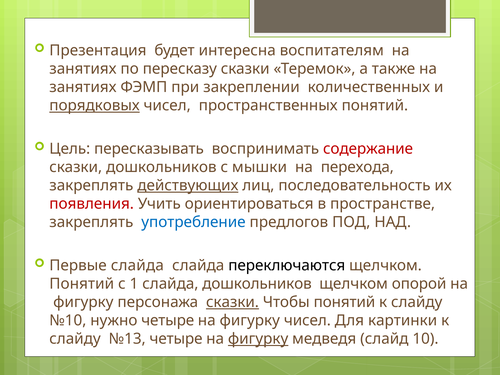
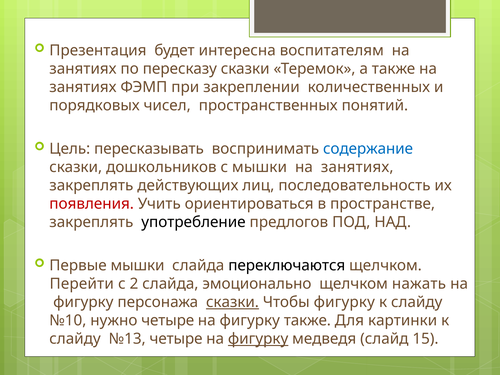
порядковых underline: present -> none
содержание colour: red -> blue
перехода at (357, 167): перехода -> занятиях
действующих underline: present -> none
употребление colour: blue -> black
Первые слайда: слайда -> мышки
Понятий at (82, 284): Понятий -> Перейти
1: 1 -> 2
слайда дошкольников: дошкольников -> эмоционально
опорой: опорой -> нажать
Чтобы понятий: понятий -> фигурку
фигурку чисел: чисел -> также
10: 10 -> 15
